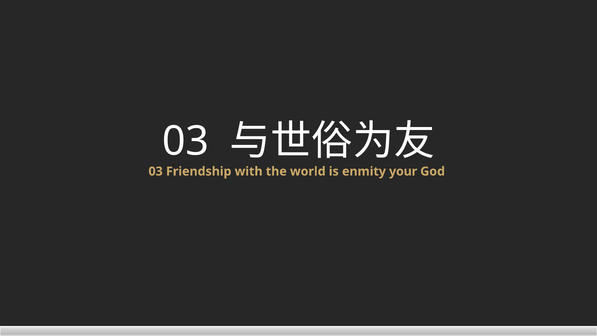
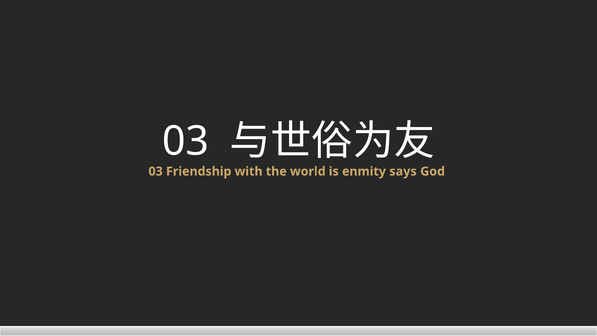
your: your -> says
